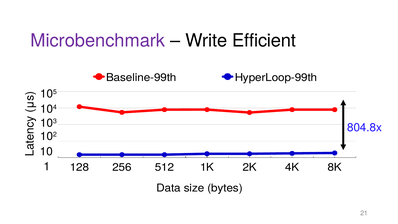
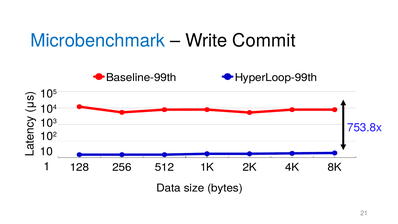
Microbenchmark colour: purple -> blue
Efficient: Efficient -> Commit
804.8x: 804.8x -> 753.8x
